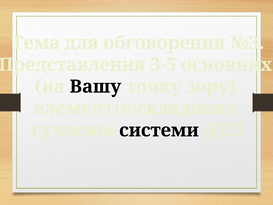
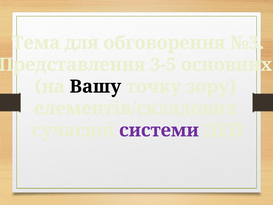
системи colour: black -> purple
